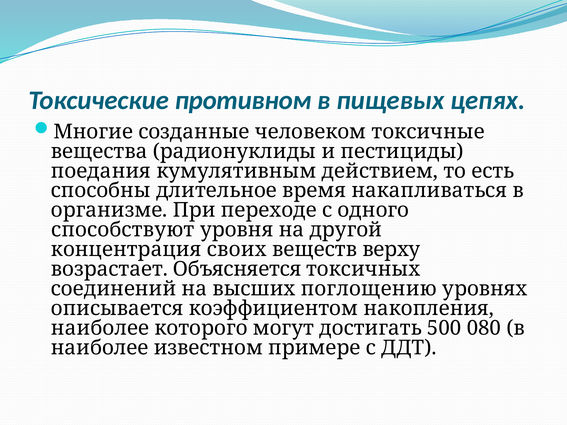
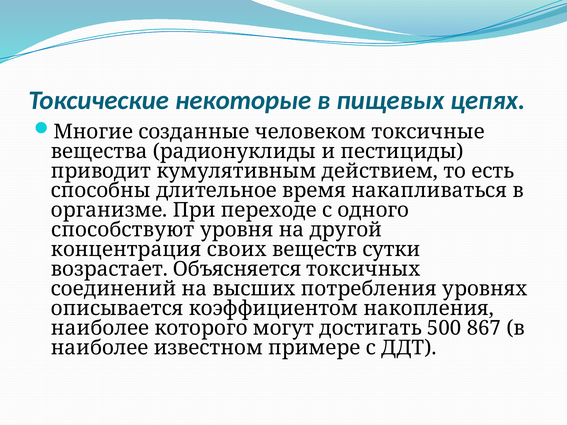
противном: противном -> некоторые
поедания: поедания -> приводит
верху: верху -> сутки
поглощению: поглощению -> потребления
080: 080 -> 867
